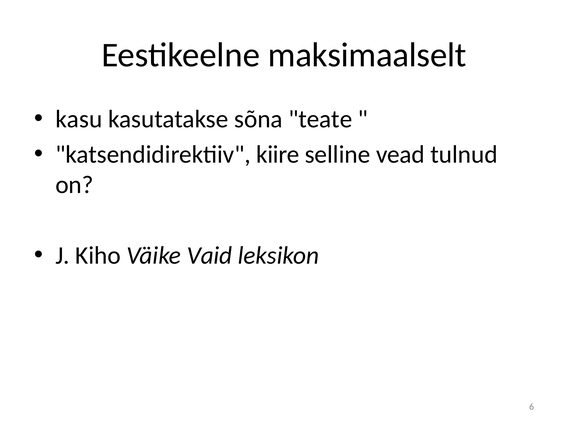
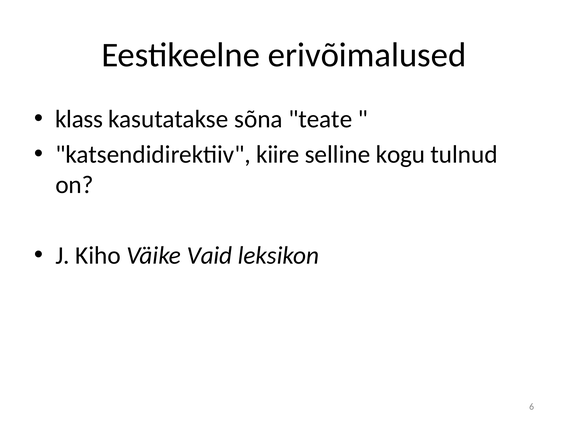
maksimaalselt: maksimaalselt -> erivõimalused
kasu: kasu -> klass
vead: vead -> kogu
